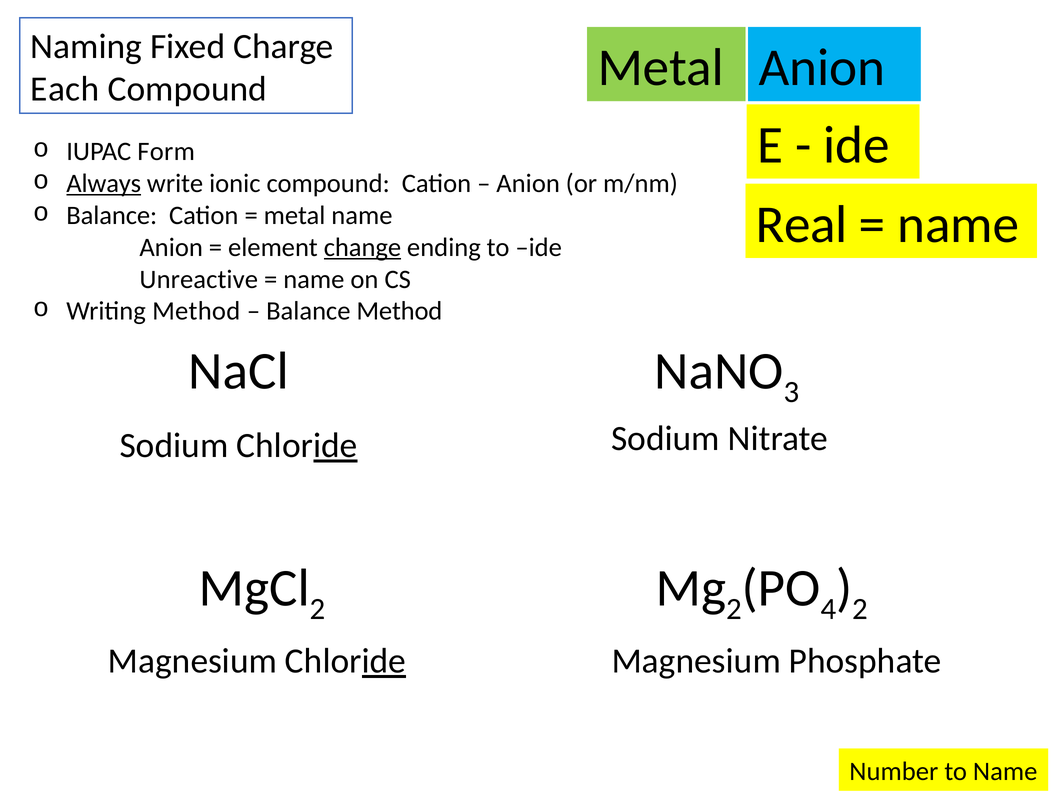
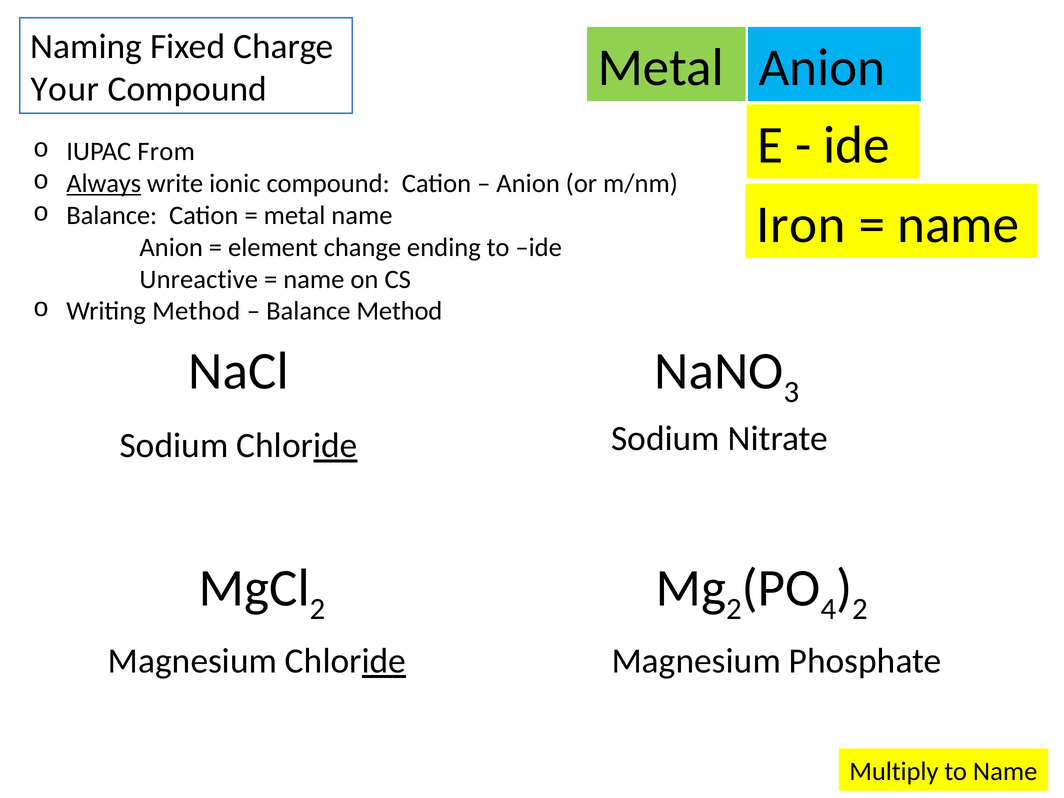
Each: Each -> Your
Form: Form -> From
Real: Real -> Iron
change underline: present -> none
Number: Number -> Multiply
